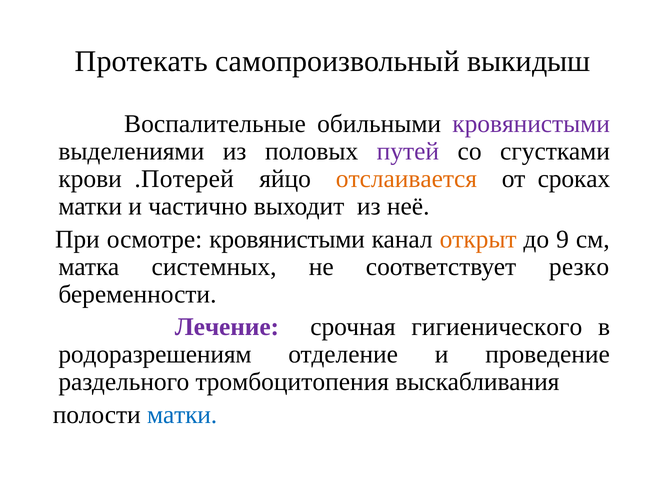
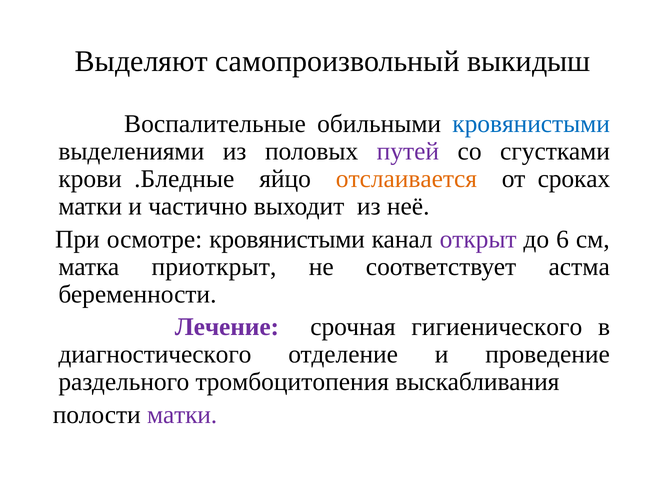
Протекать: Протекать -> Выделяют
кровянистыми at (531, 124) colour: purple -> blue
.Потерей: .Потерей -> .Бледные
открыт colour: orange -> purple
9: 9 -> 6
системных: системных -> приоткрыт
резко: резко -> астма
родоразрешениям: родоразрешениям -> диагностического
матки at (182, 415) colour: blue -> purple
